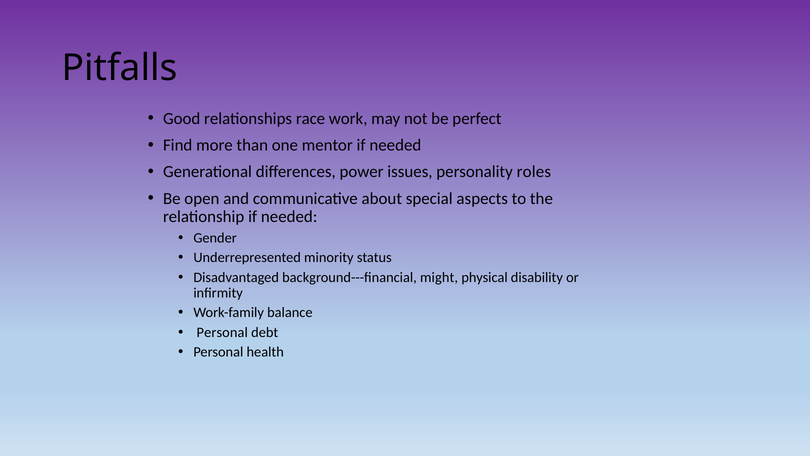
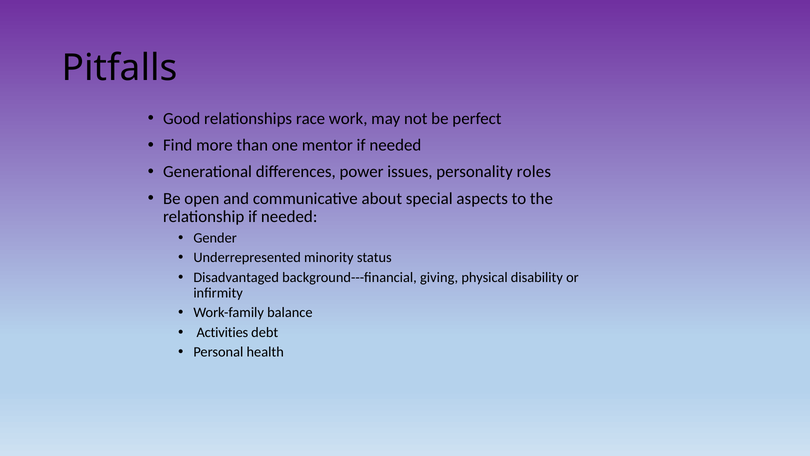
might: might -> giving
Personal at (222, 332): Personal -> Activities
